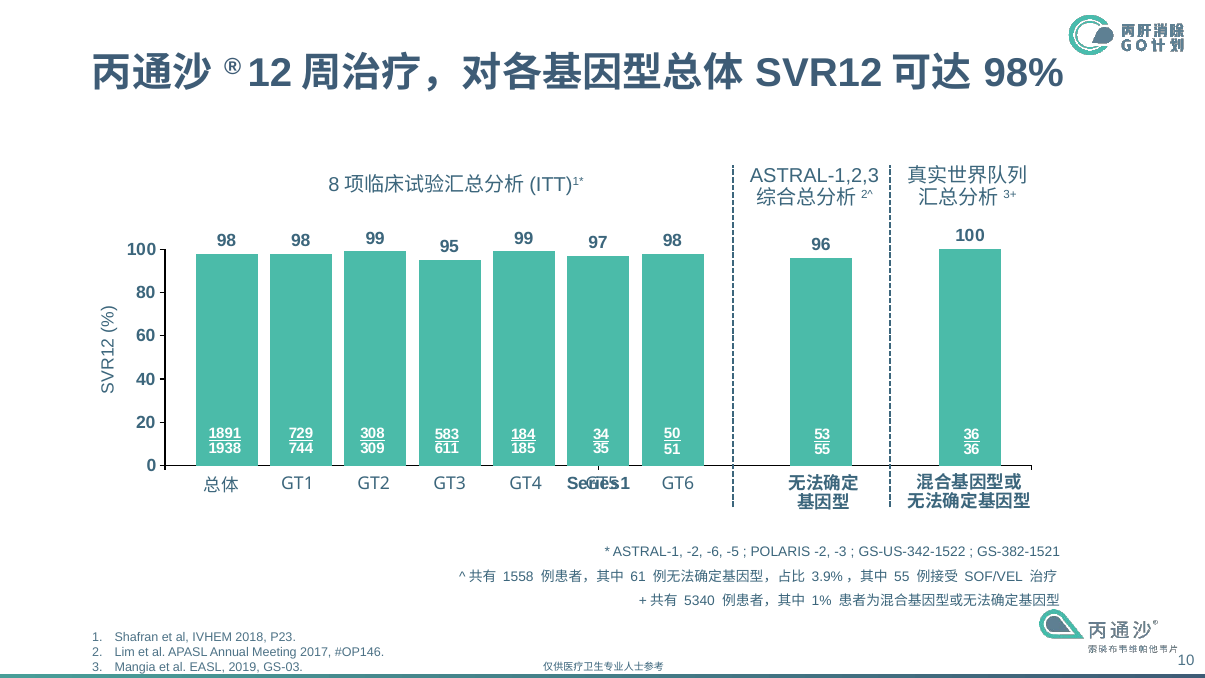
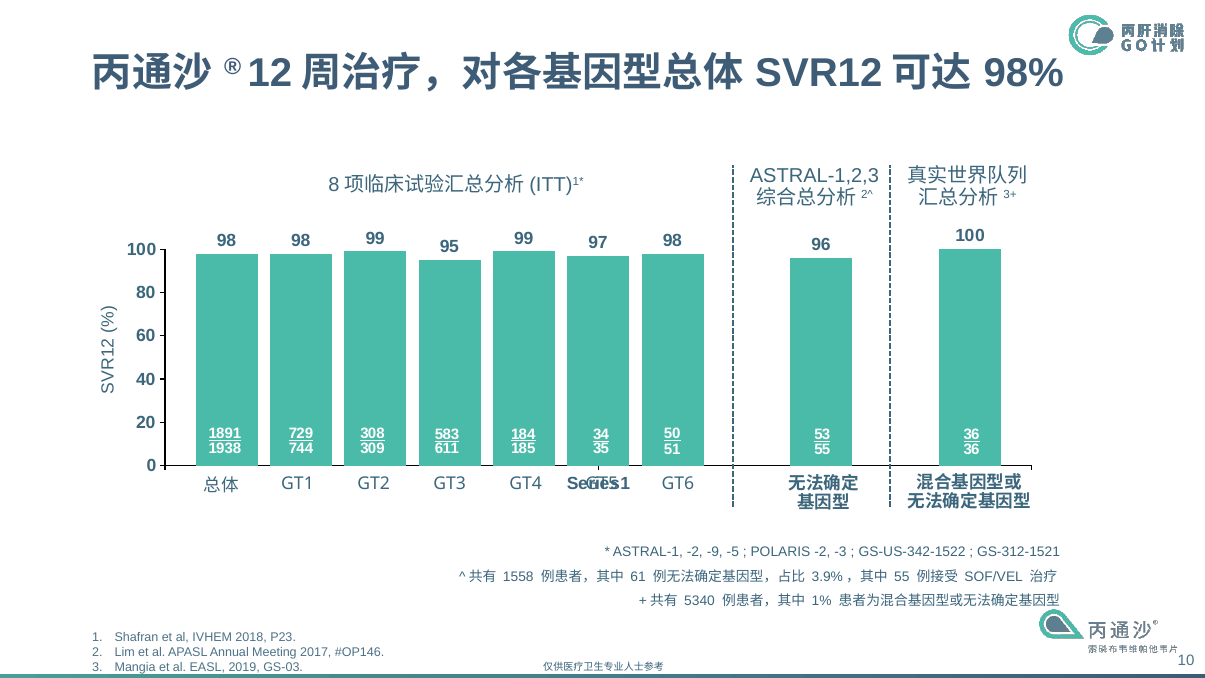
-6: -6 -> -9
GS-382-1521: GS-382-1521 -> GS-312-1521
